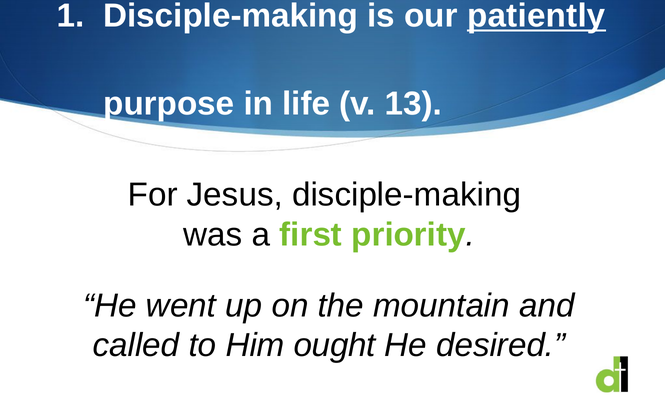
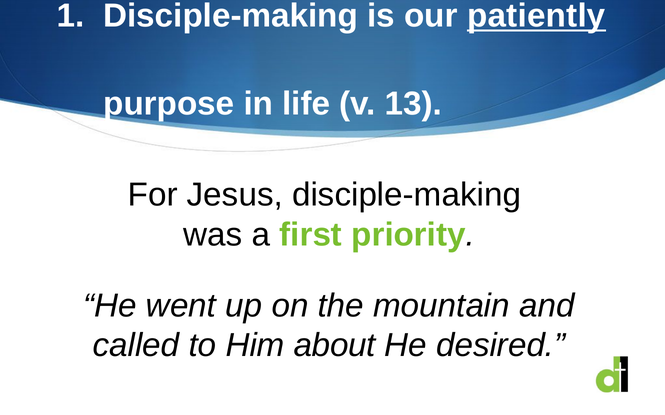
ought: ought -> about
